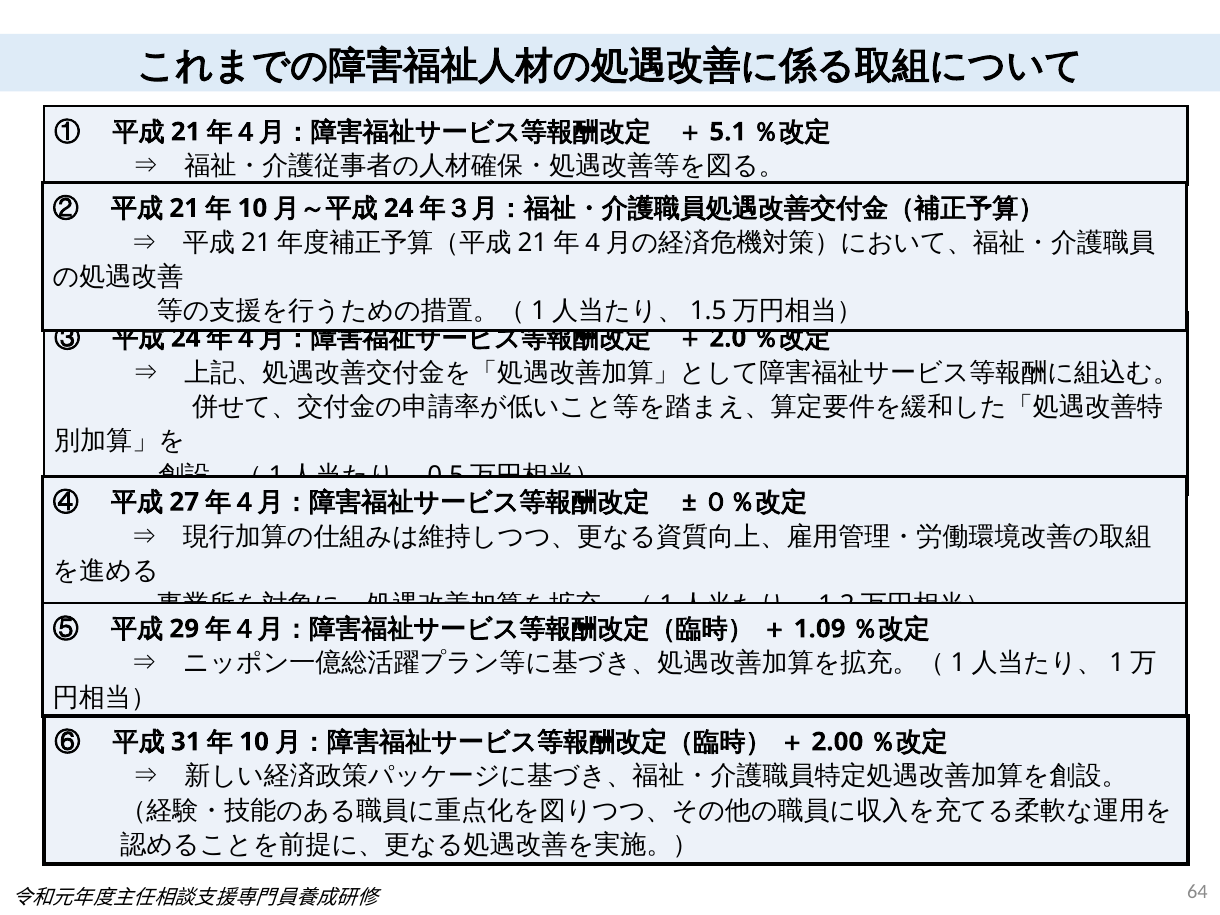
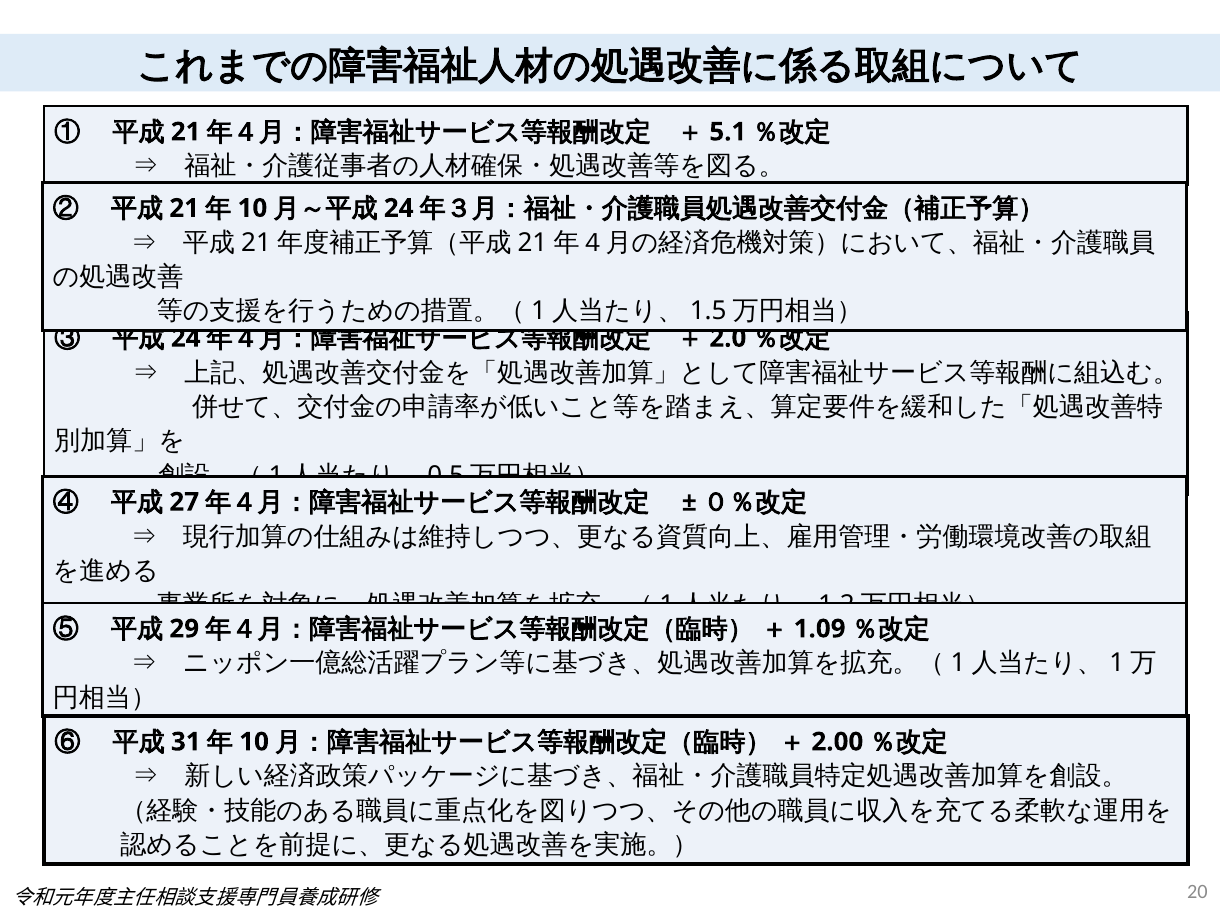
64: 64 -> 20
